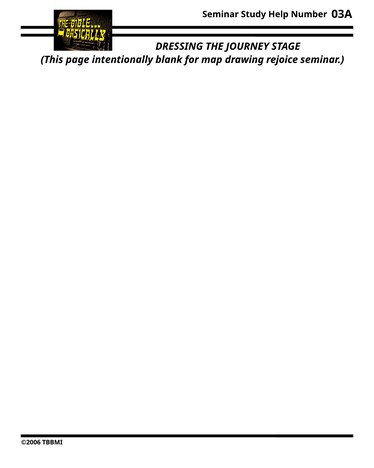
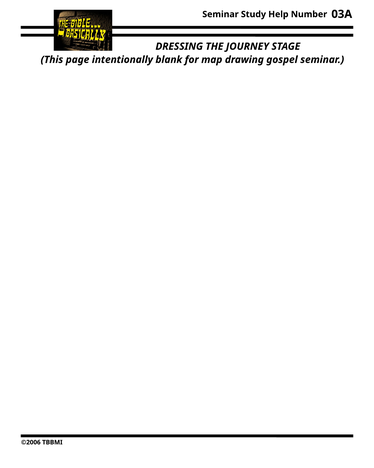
rejoice: rejoice -> gospel
